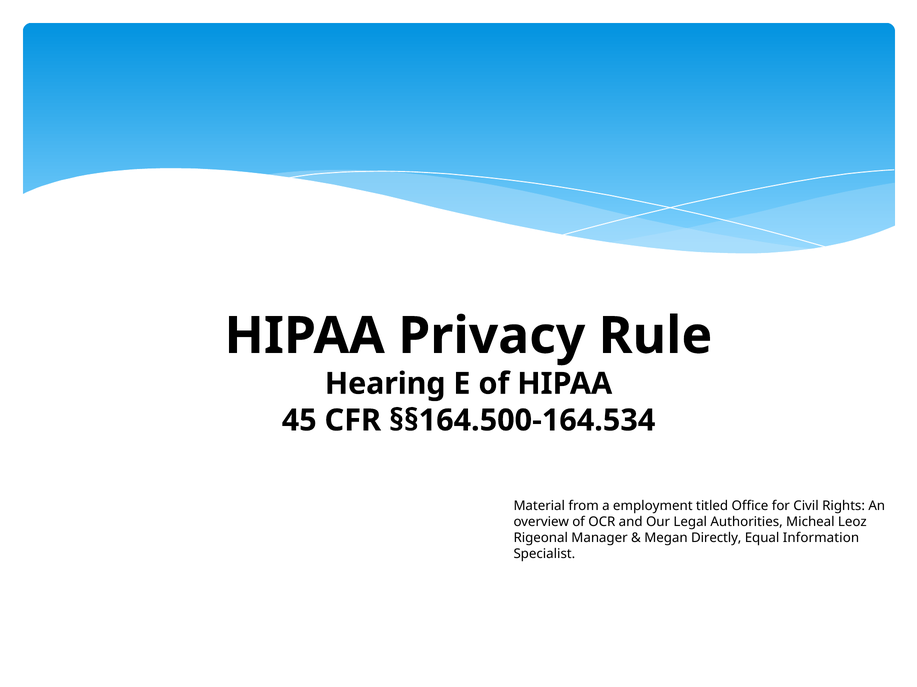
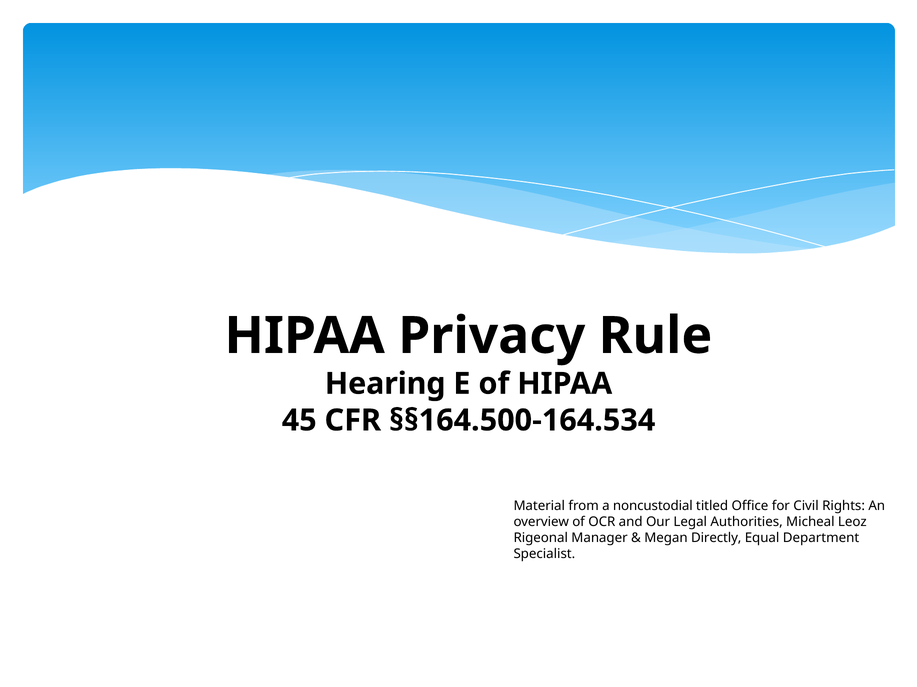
employment: employment -> noncustodial
Information: Information -> Department
